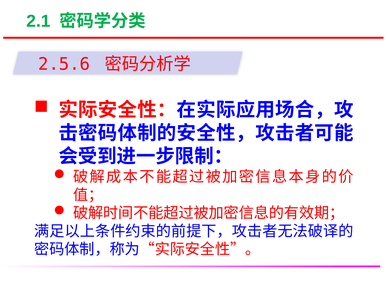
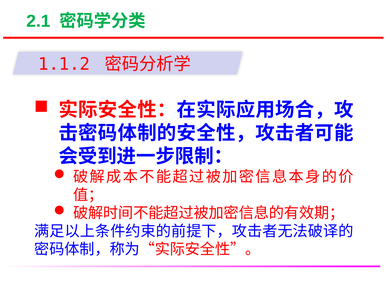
2.5.6: 2.5.6 -> 1.1.2
